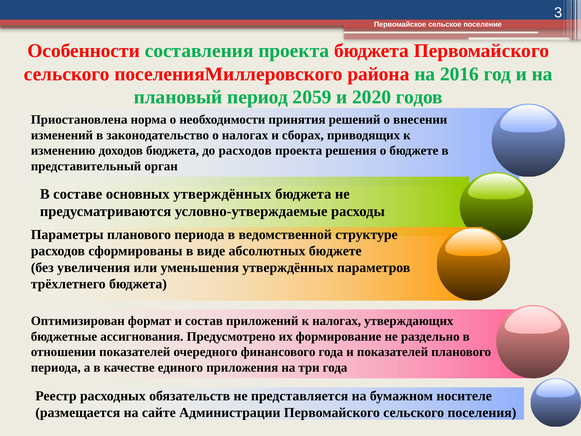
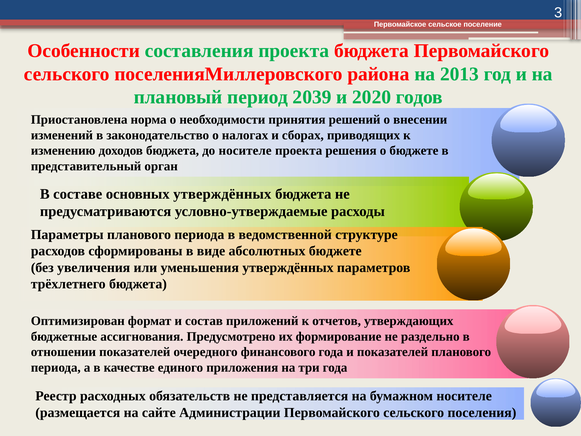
2016: 2016 -> 2013
2059: 2059 -> 2039
до расходов: расходов -> носителе
к налогах: налогах -> отчетов
